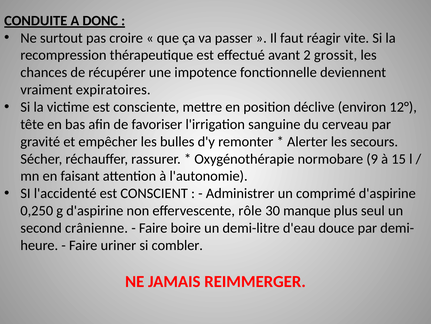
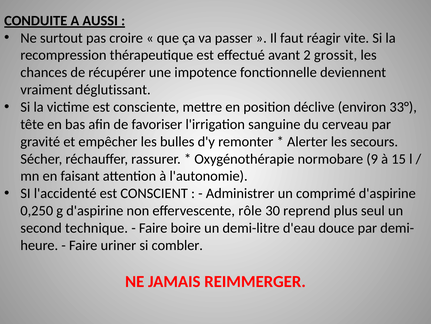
DONC: DONC -> AUSSI
expiratoires: expiratoires -> déglutissant
12°: 12° -> 33°
manque: manque -> reprend
crânienne: crânienne -> technique
